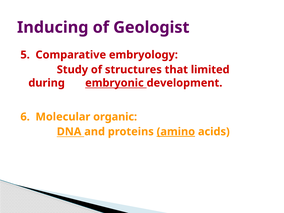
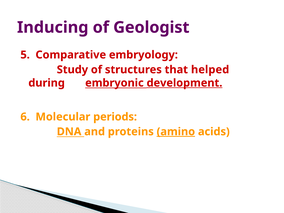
limited: limited -> helped
development underline: none -> present
organic: organic -> periods
